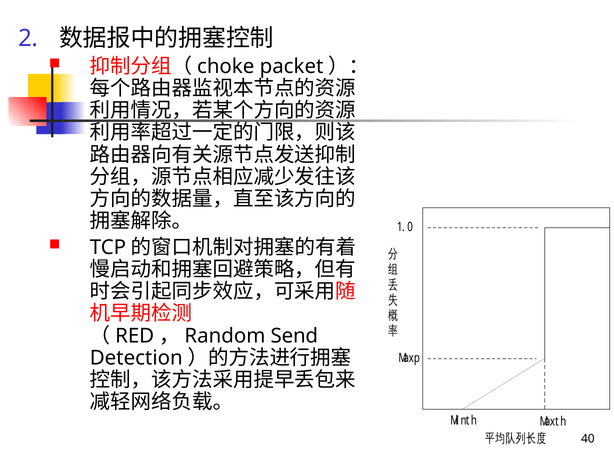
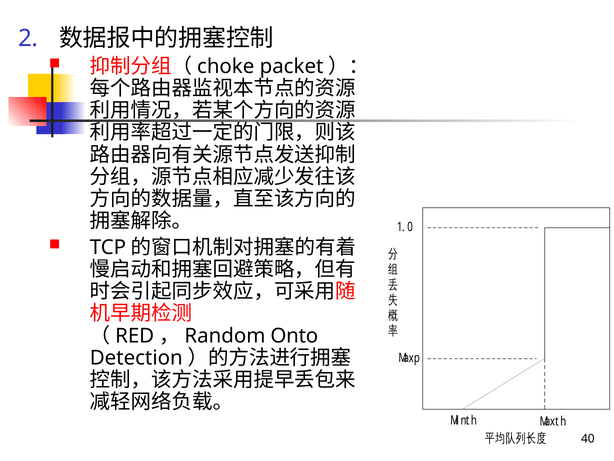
Send: Send -> Onto
